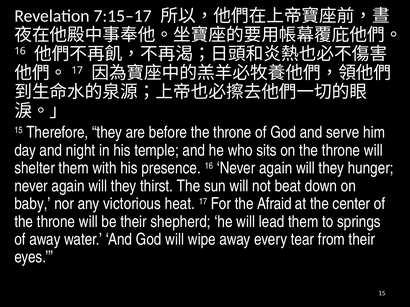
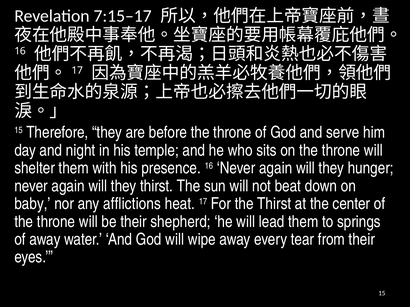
victorious: victorious -> afflictions
the Afraid: Afraid -> Thirst
